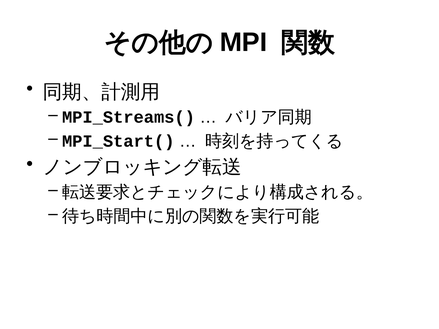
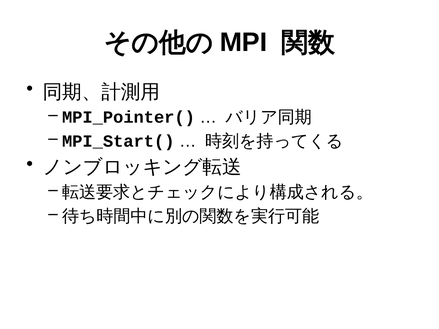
MPI_Streams(: MPI_Streams( -> MPI_Pointer(
